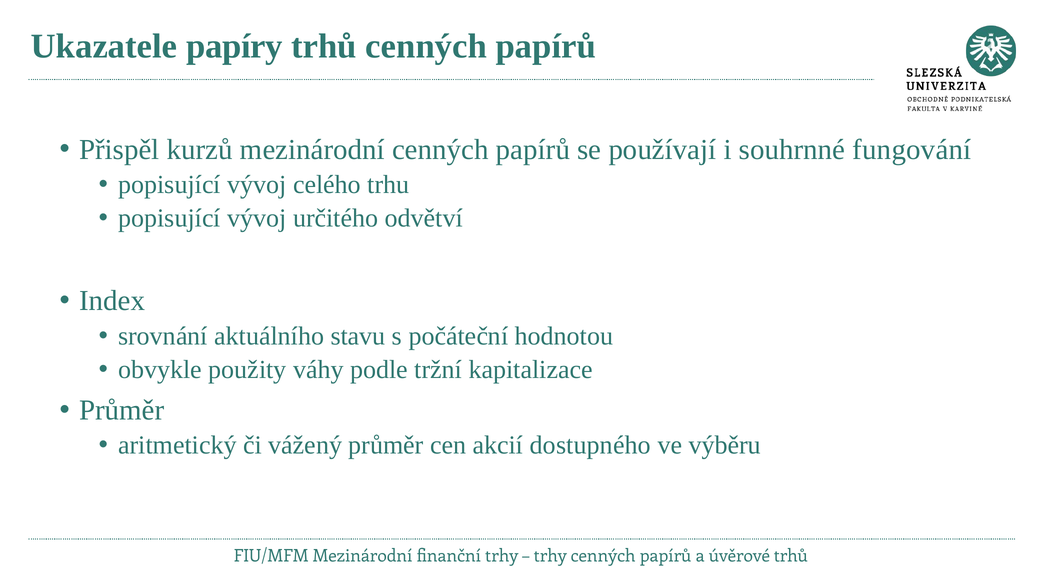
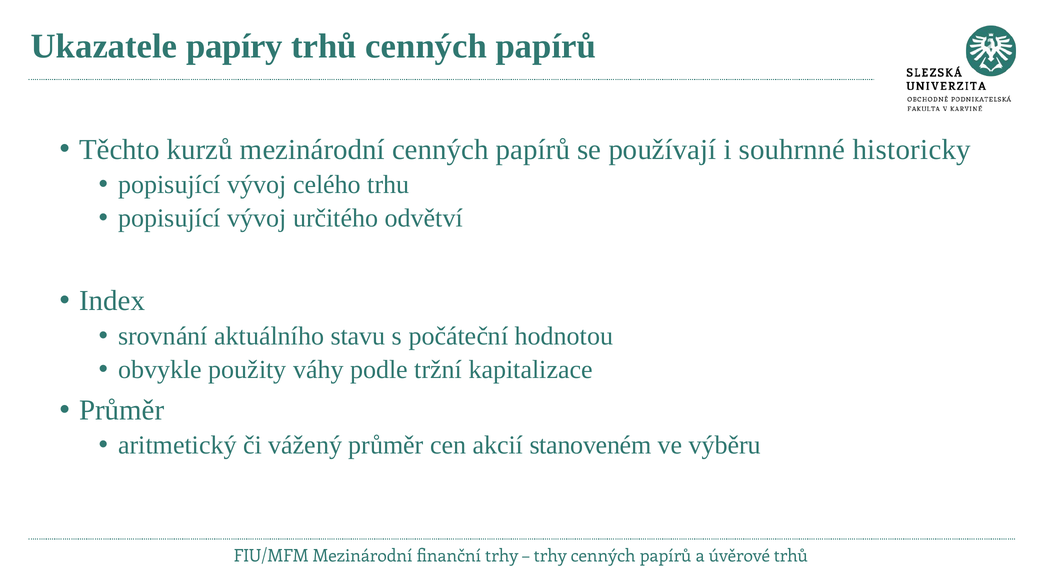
Přispěl: Přispěl -> Těchto
fungování: fungování -> historicky
dostupného: dostupného -> stanoveném
